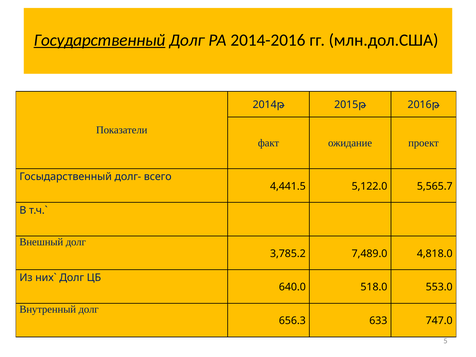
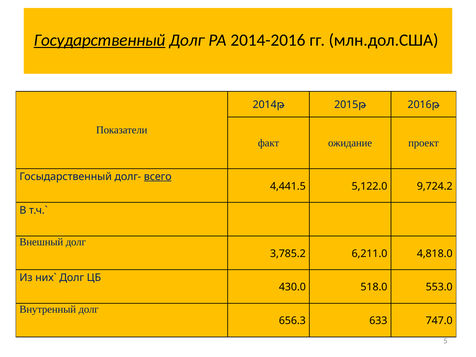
всего underline: none -> present
5,565.7: 5,565.7 -> 9,724.2
7,489.0: 7,489.0 -> 6,211.0
640.0: 640.0 -> 430.0
